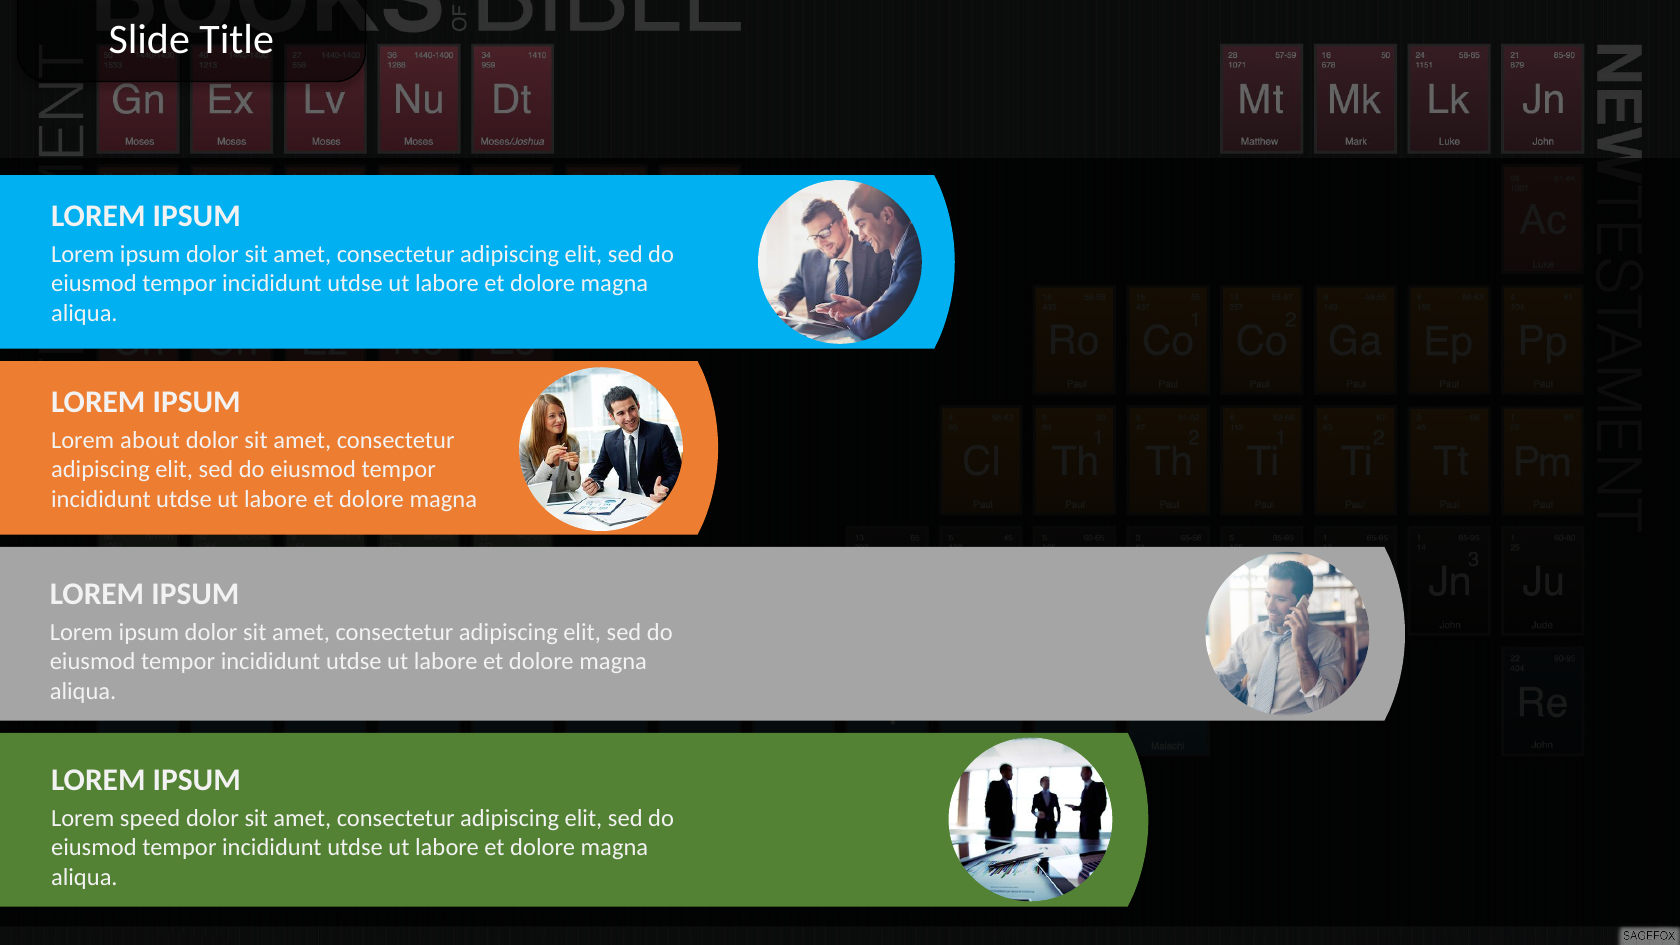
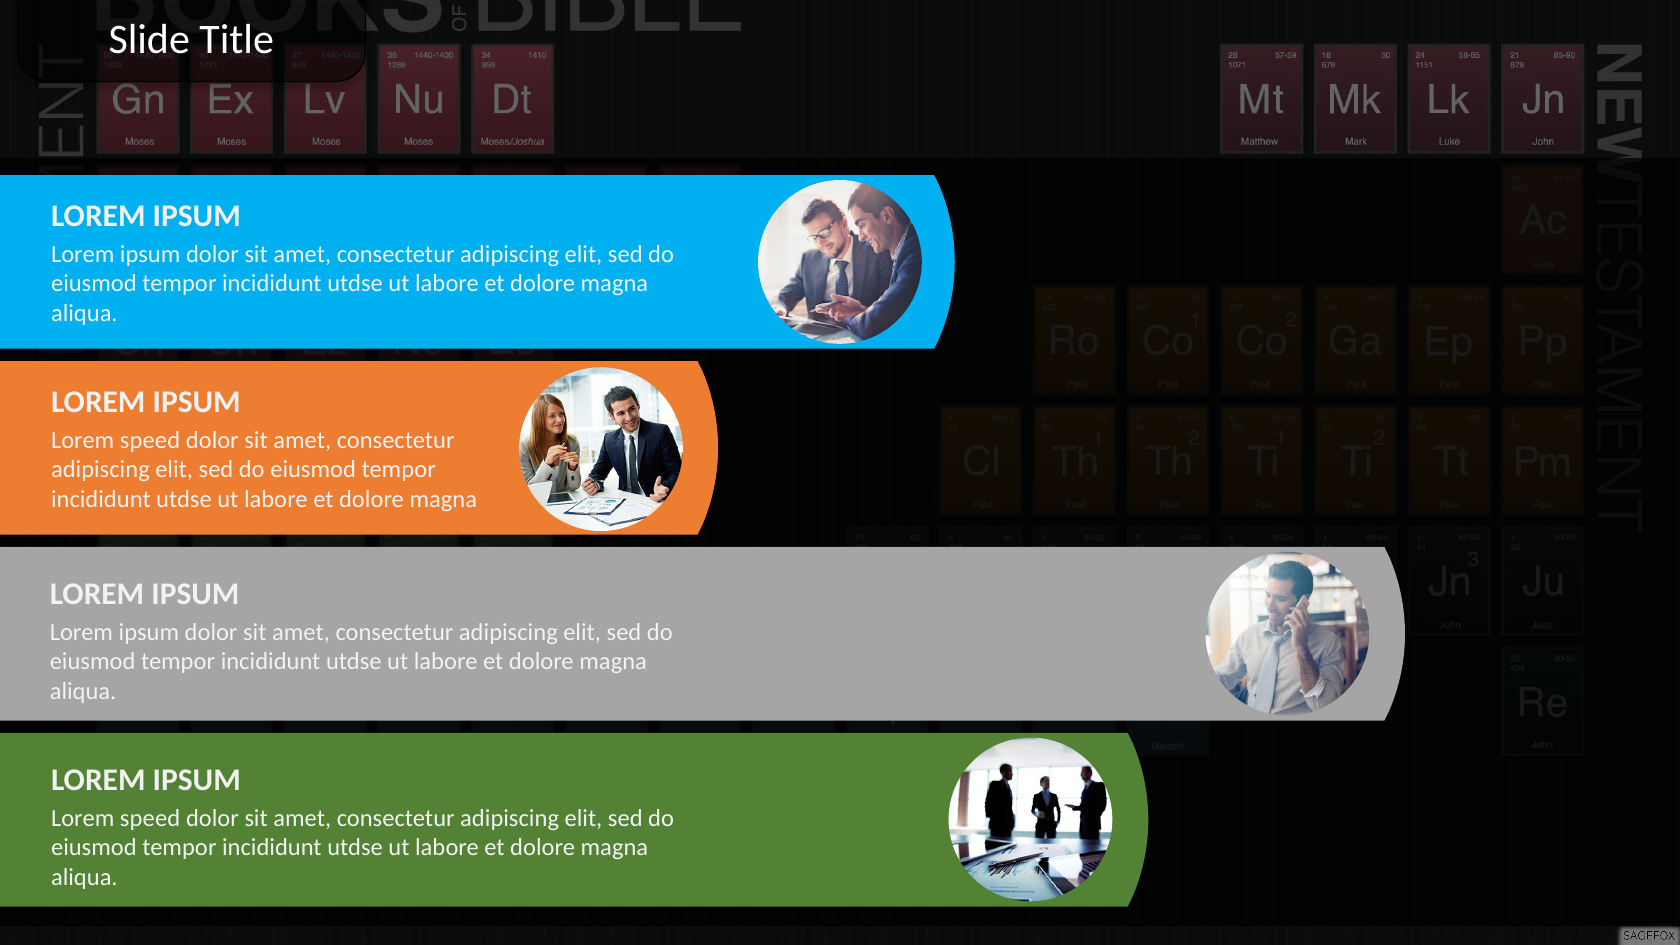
about at (150, 440): about -> speed
